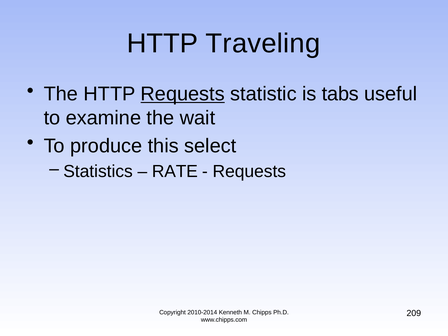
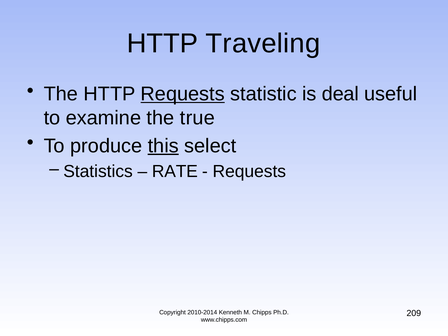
tabs: tabs -> deal
wait: wait -> true
this underline: none -> present
